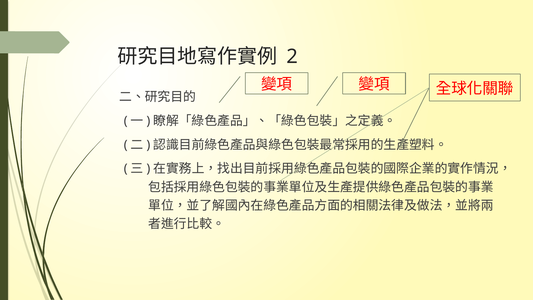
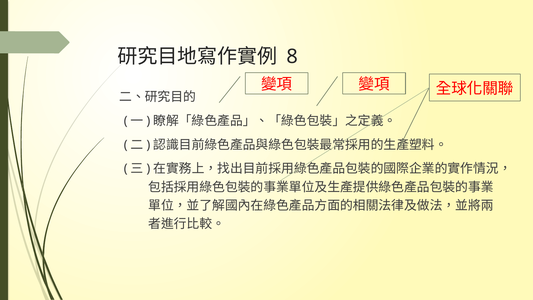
2: 2 -> 8
